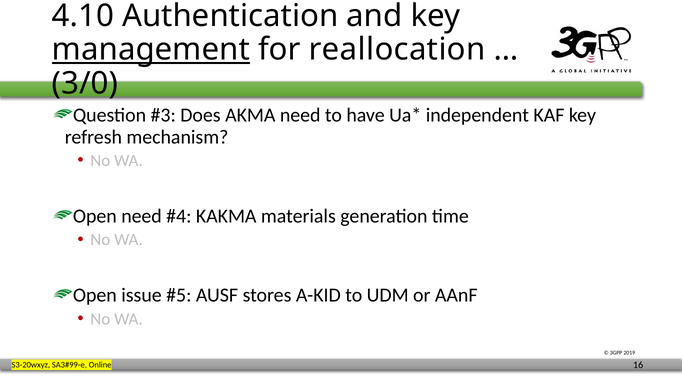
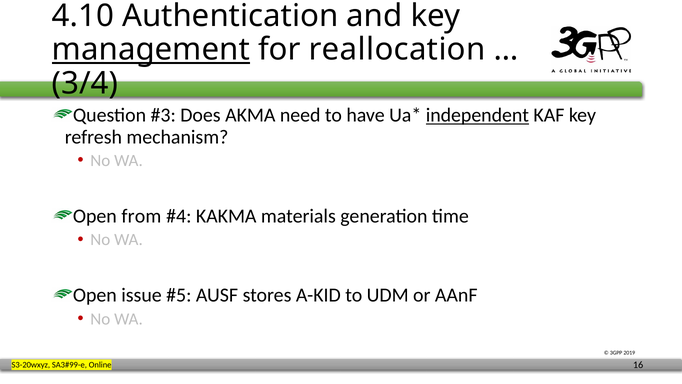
3/0: 3/0 -> 3/4
independent underline: none -> present
Open need: need -> from
